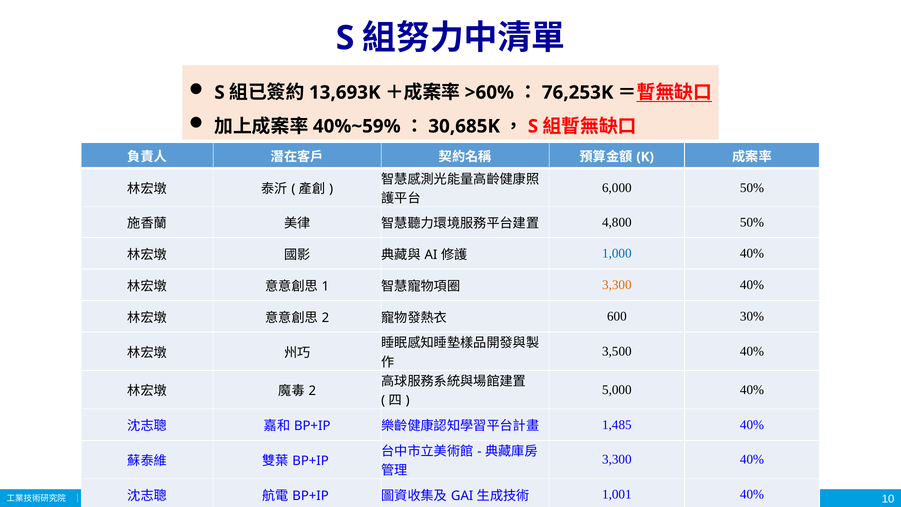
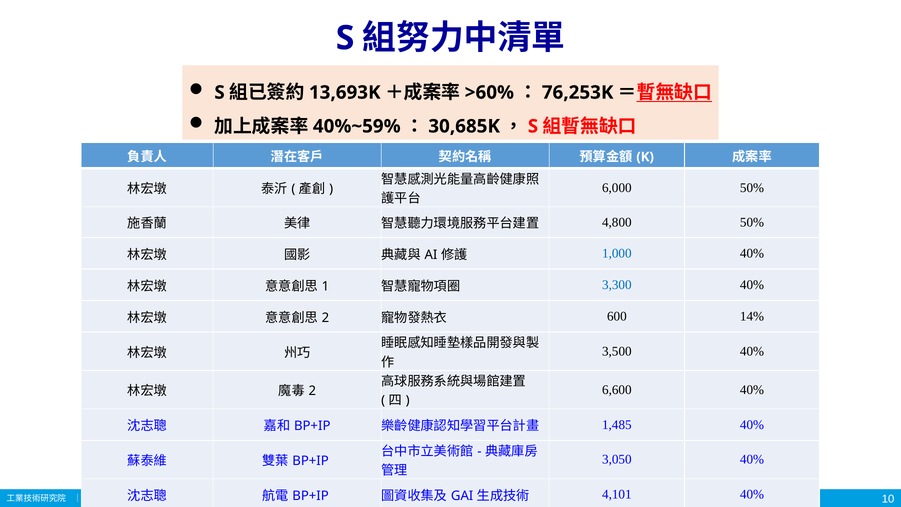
3,300 at (617, 285) colour: orange -> blue
30%: 30% -> 14%
5,000: 5,000 -> 6,600
3,300 at (617, 459): 3,300 -> 3,050
1,001: 1,001 -> 4,101
